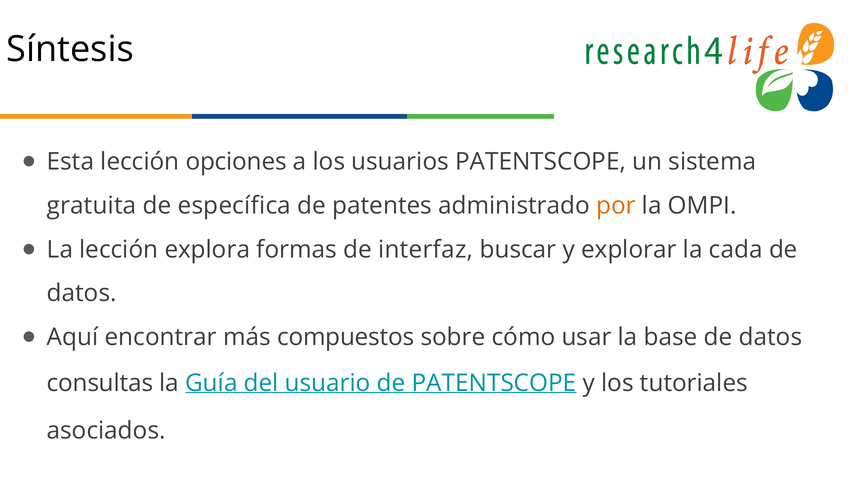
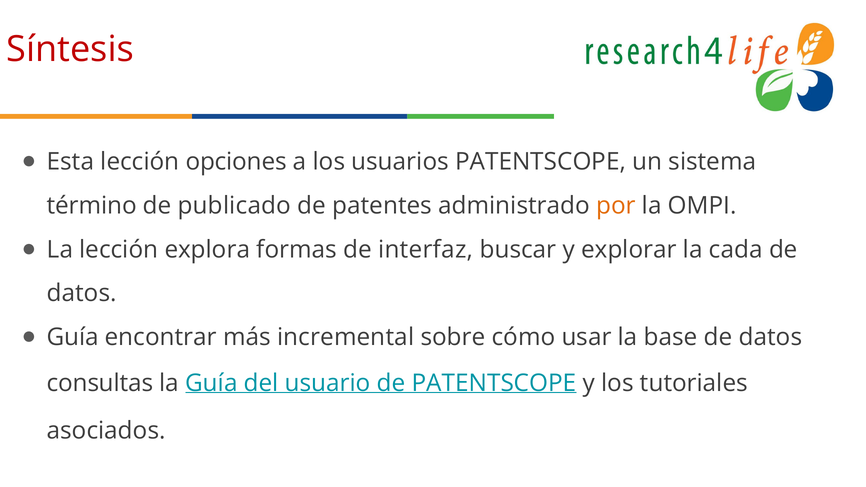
Síntesis colour: black -> red
gratuita: gratuita -> término
específica: específica -> publicado
Aquí at (73, 337): Aquí -> Guía
compuestos: compuestos -> incremental
